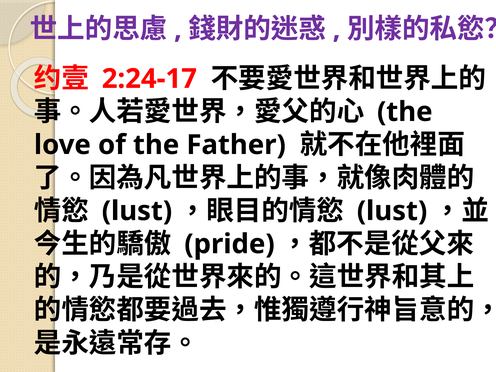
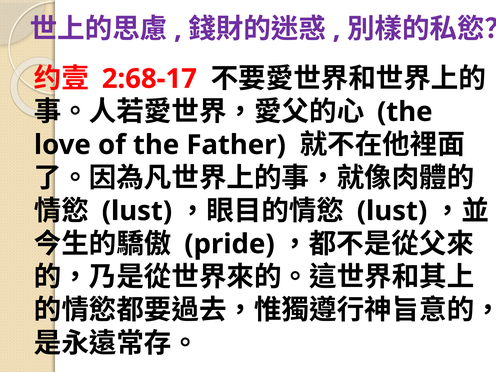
2:24-17: 2:24-17 -> 2:68-17
